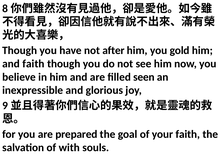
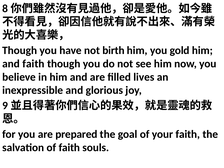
after: after -> birth
seen: seen -> lives
of with: with -> faith
